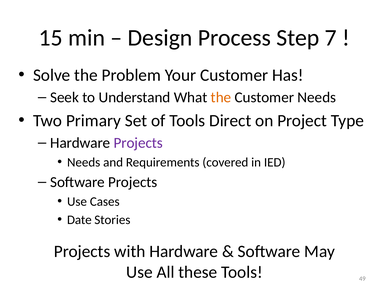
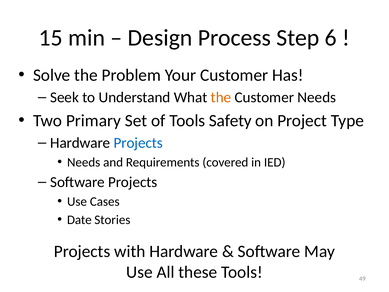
7: 7 -> 6
Direct: Direct -> Safety
Projects at (138, 143) colour: purple -> blue
